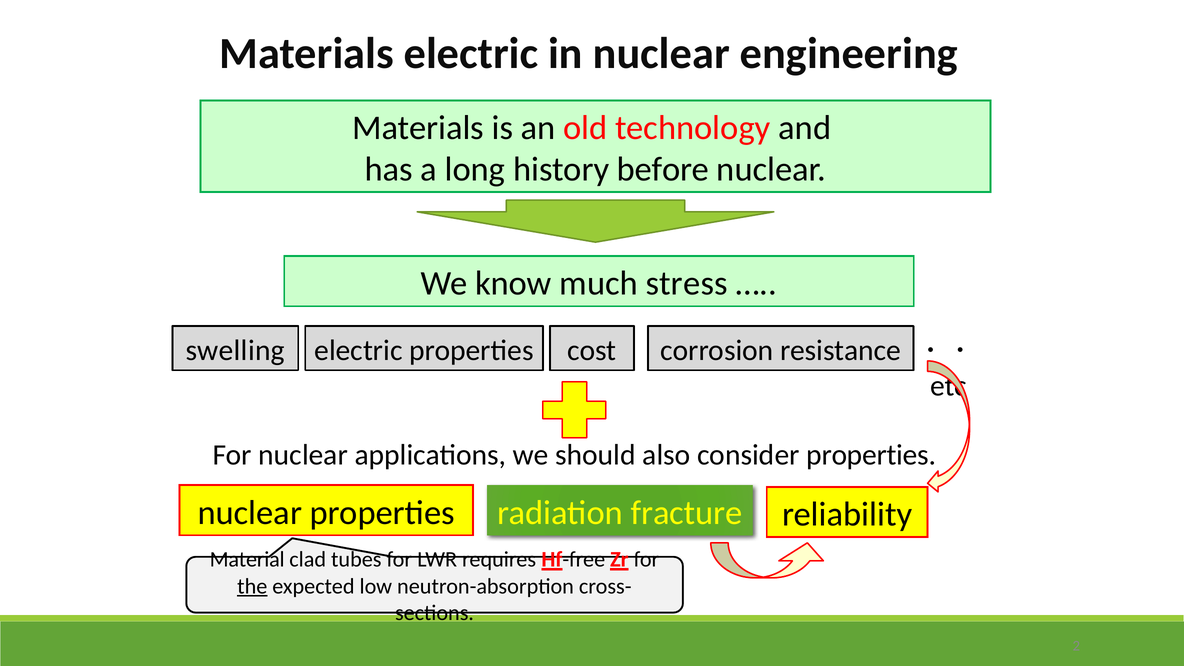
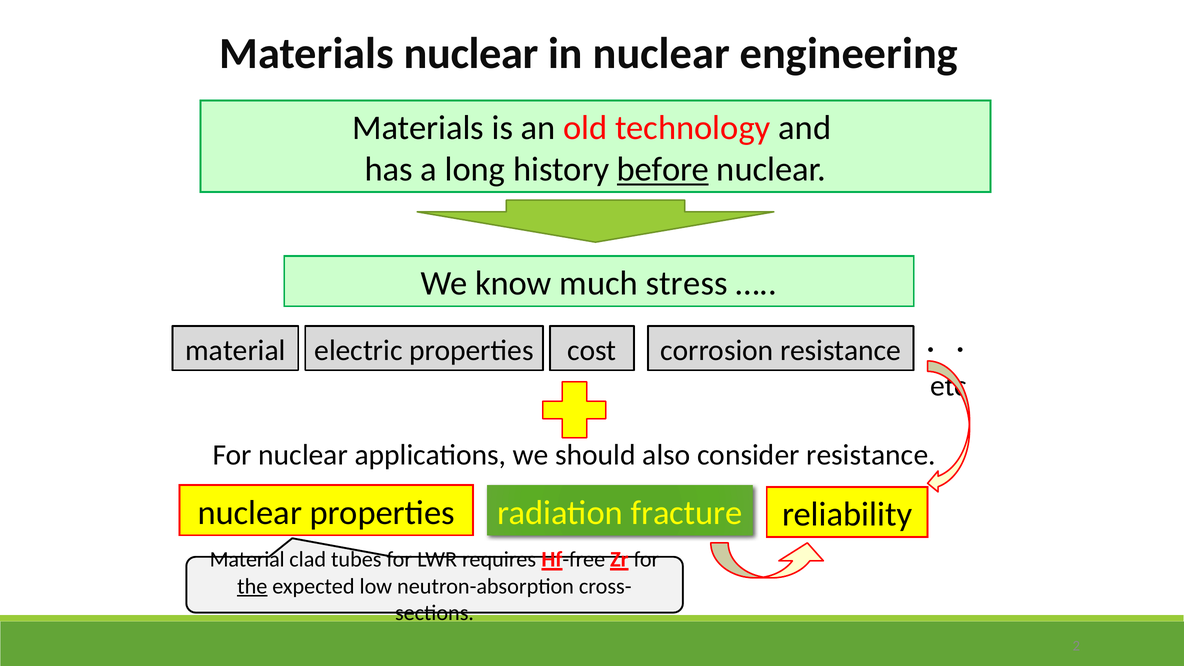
Materials electric: electric -> nuclear
before underline: none -> present
swelling at (235, 350): swelling -> material
properties at (871, 455): properties -> resistance
